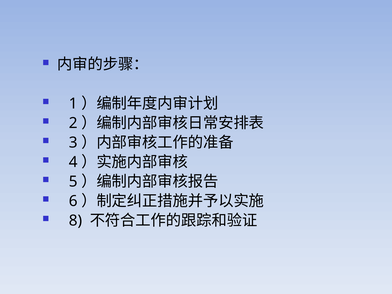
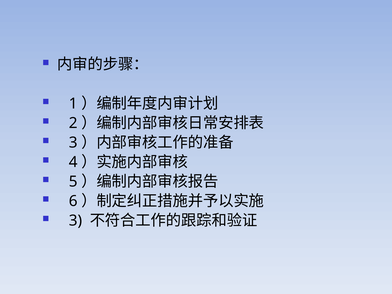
8 at (76, 221): 8 -> 3
